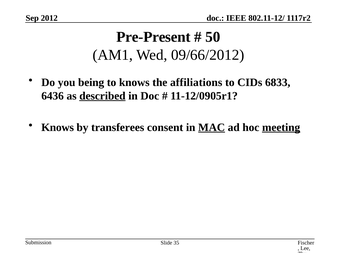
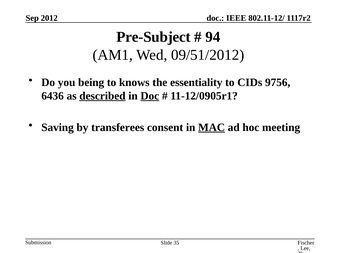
Pre-Present: Pre-Present -> Pre-Subject
50: 50 -> 94
09/66/2012: 09/66/2012 -> 09/51/2012
affiliations: affiliations -> essentiality
6833: 6833 -> 9756
Doc at (150, 96) underline: none -> present
Knows at (58, 127): Knows -> Saving
meeting underline: present -> none
